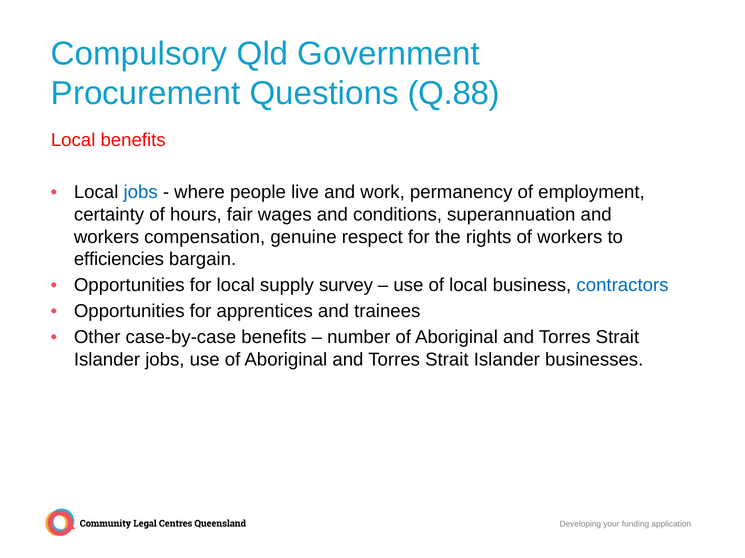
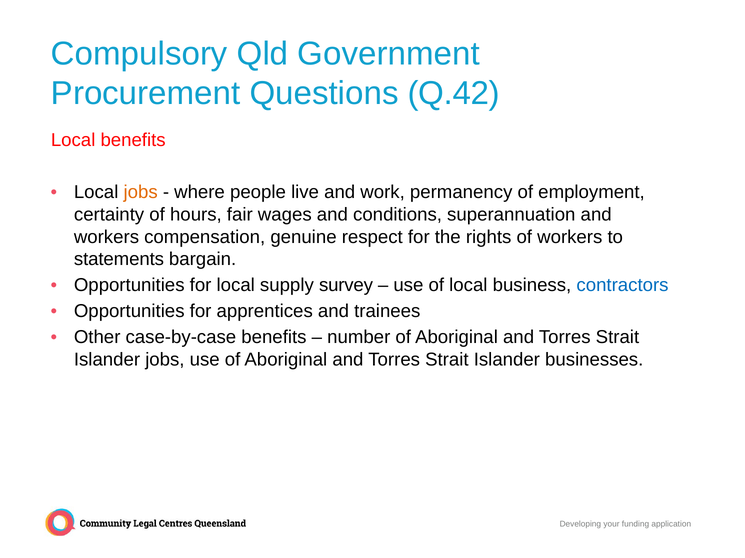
Q.88: Q.88 -> Q.42
jobs at (141, 193) colour: blue -> orange
efficiencies: efficiencies -> statements
